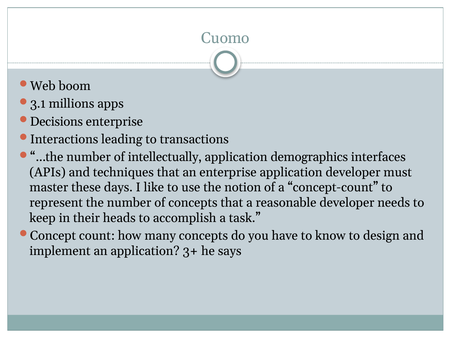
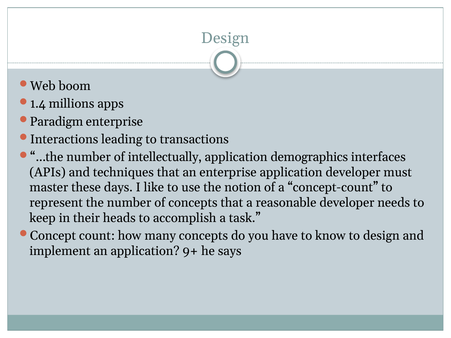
Cuomo at (225, 38): Cuomo -> Design
3.1: 3.1 -> 1.4
Decisions: Decisions -> Paradigm
3+: 3+ -> 9+
